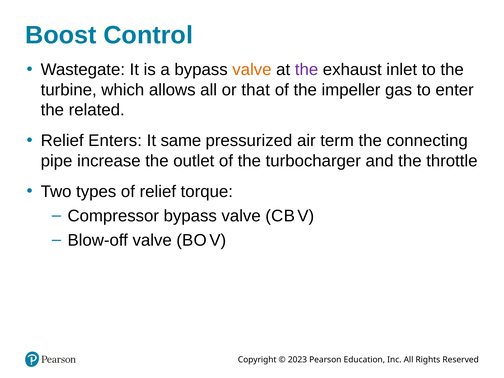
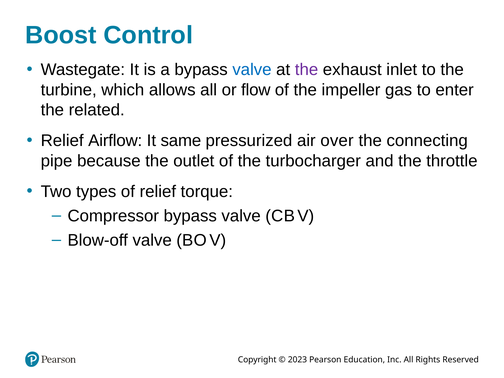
valve at (252, 70) colour: orange -> blue
that: that -> flow
Enters: Enters -> Airflow
term: term -> over
increase: increase -> because
